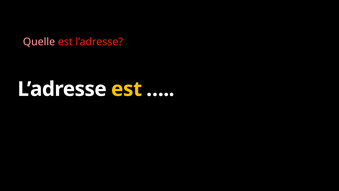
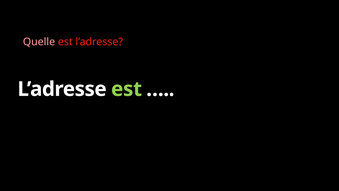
est at (127, 89) colour: yellow -> light green
